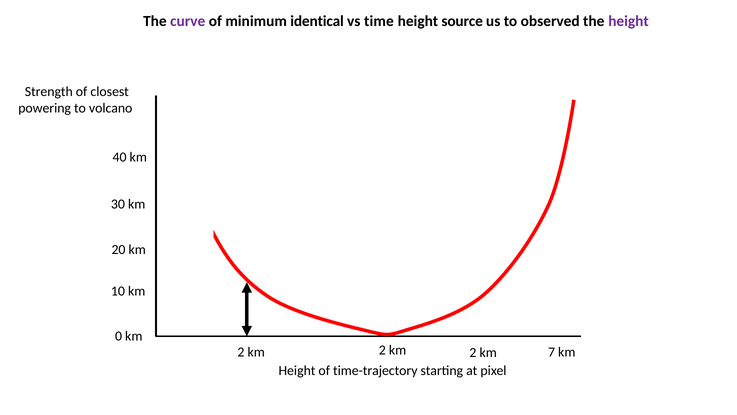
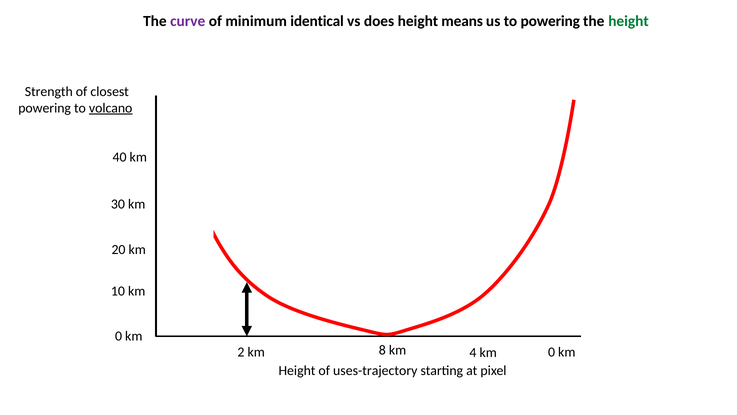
time: time -> does
source: source -> means
to observed: observed -> powering
height at (628, 21) colour: purple -> green
volcano underline: none -> present
2 at (382, 350): 2 -> 8
2 at (473, 353): 2 -> 4
7 at (551, 352): 7 -> 0
time-trajectory: time-trajectory -> uses-trajectory
